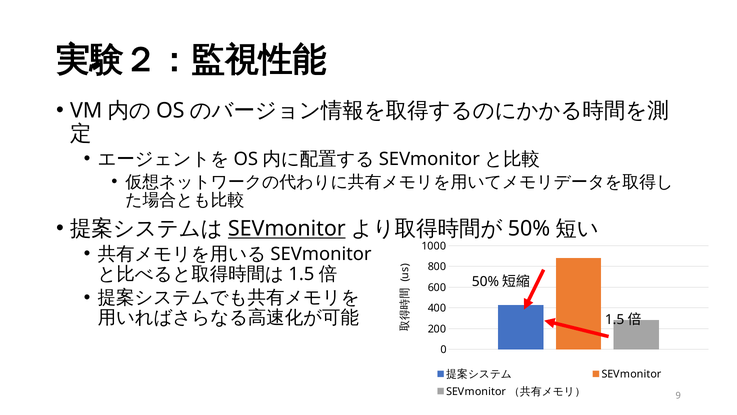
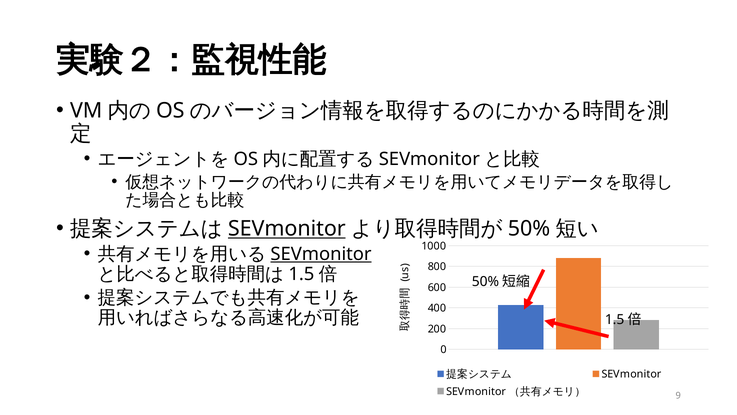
SEVmonitor at (321, 254) underline: none -> present
